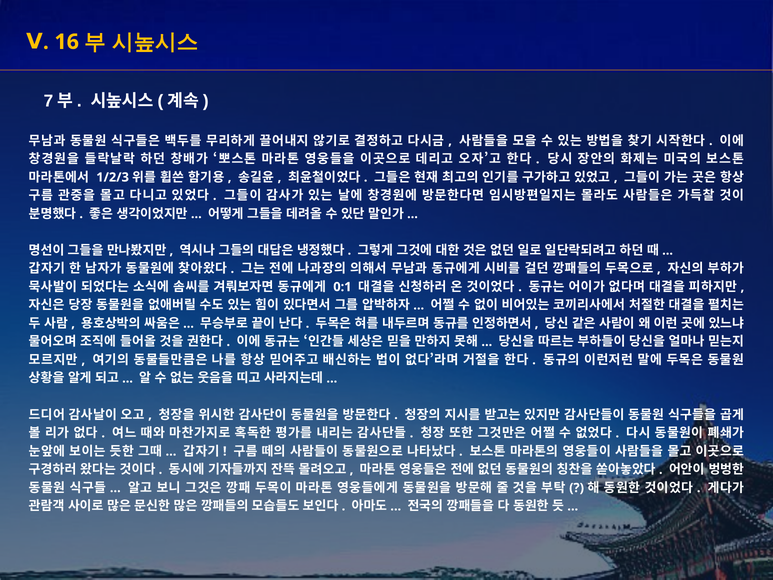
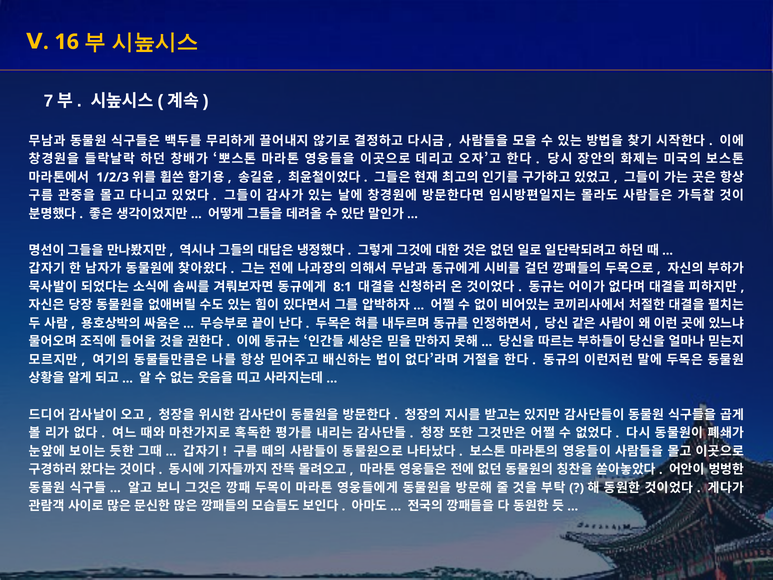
0:1: 0:1 -> 8:1
